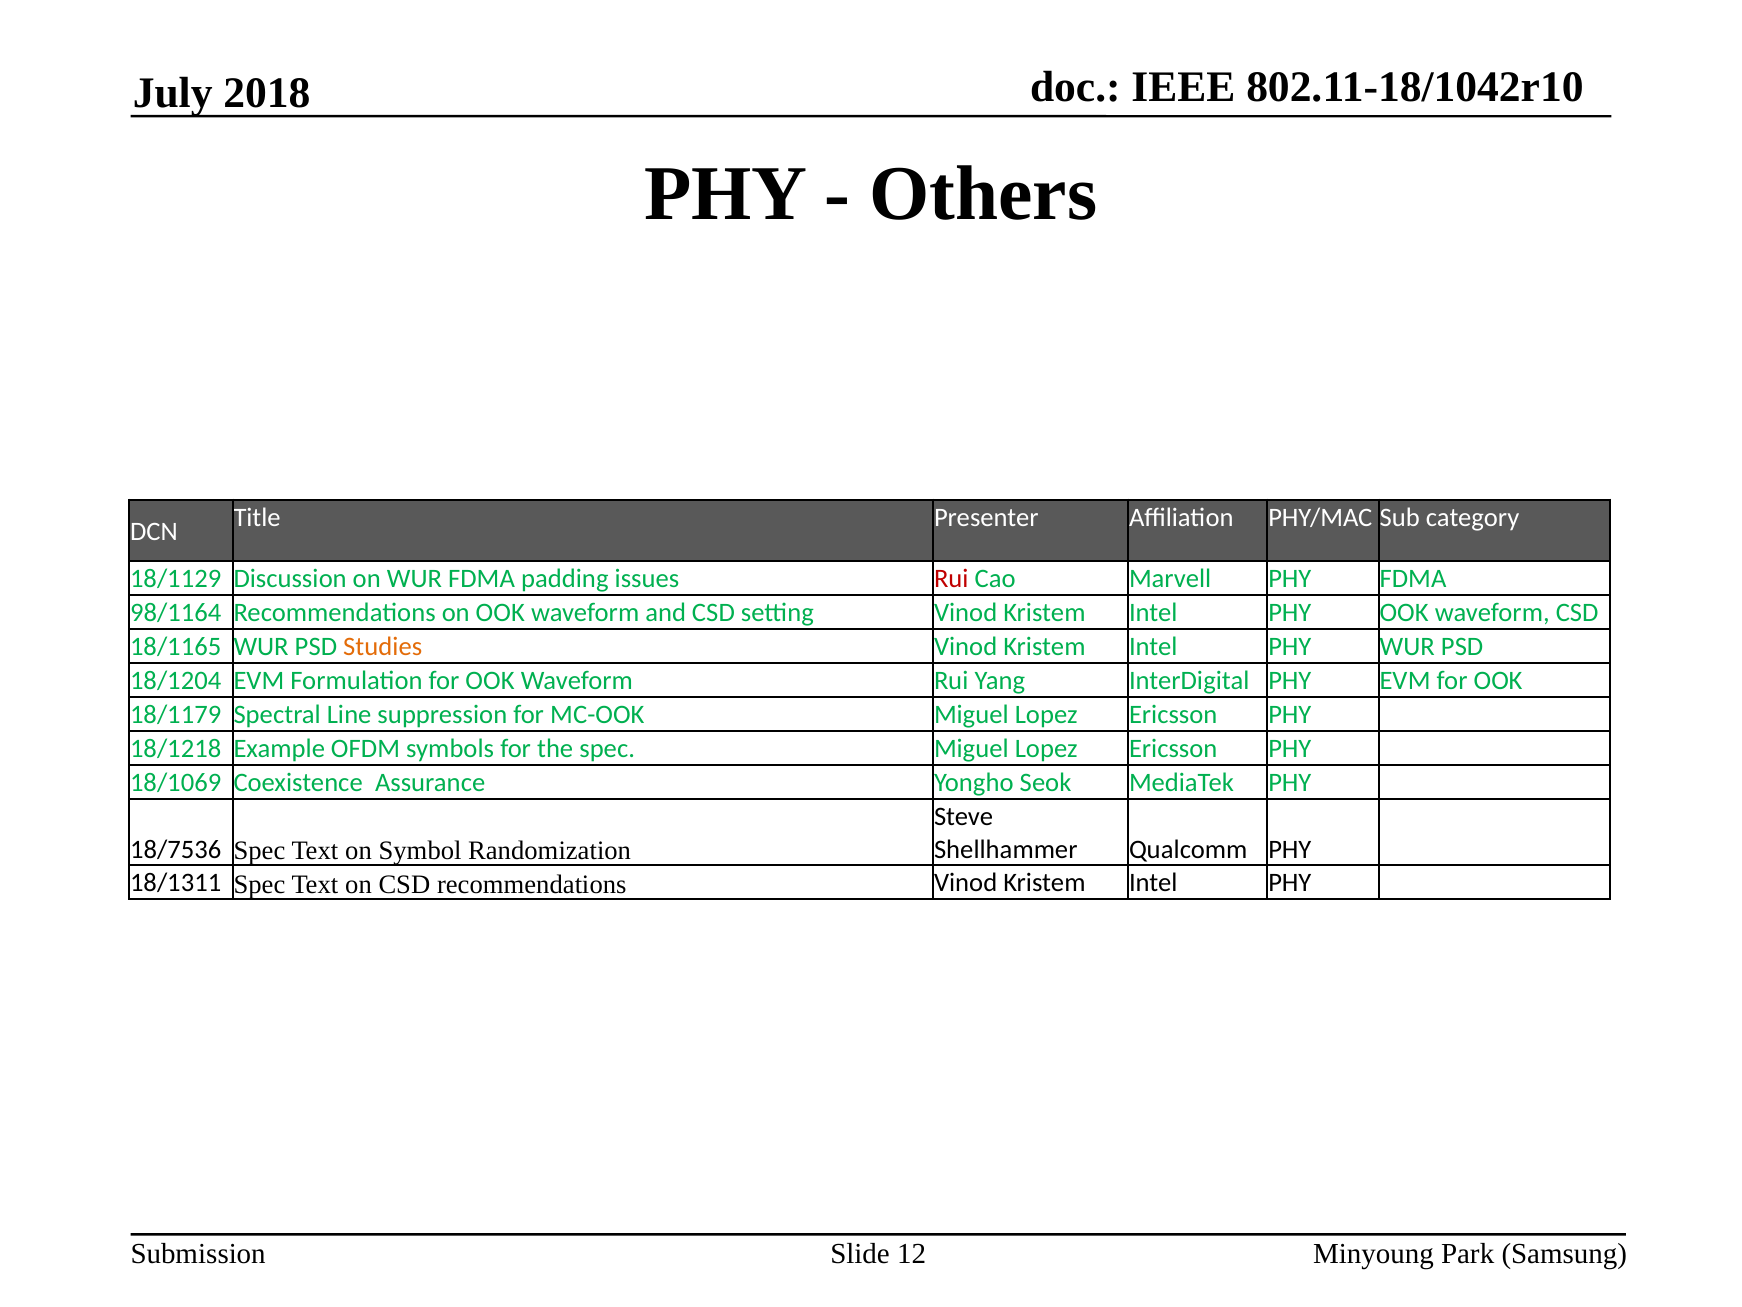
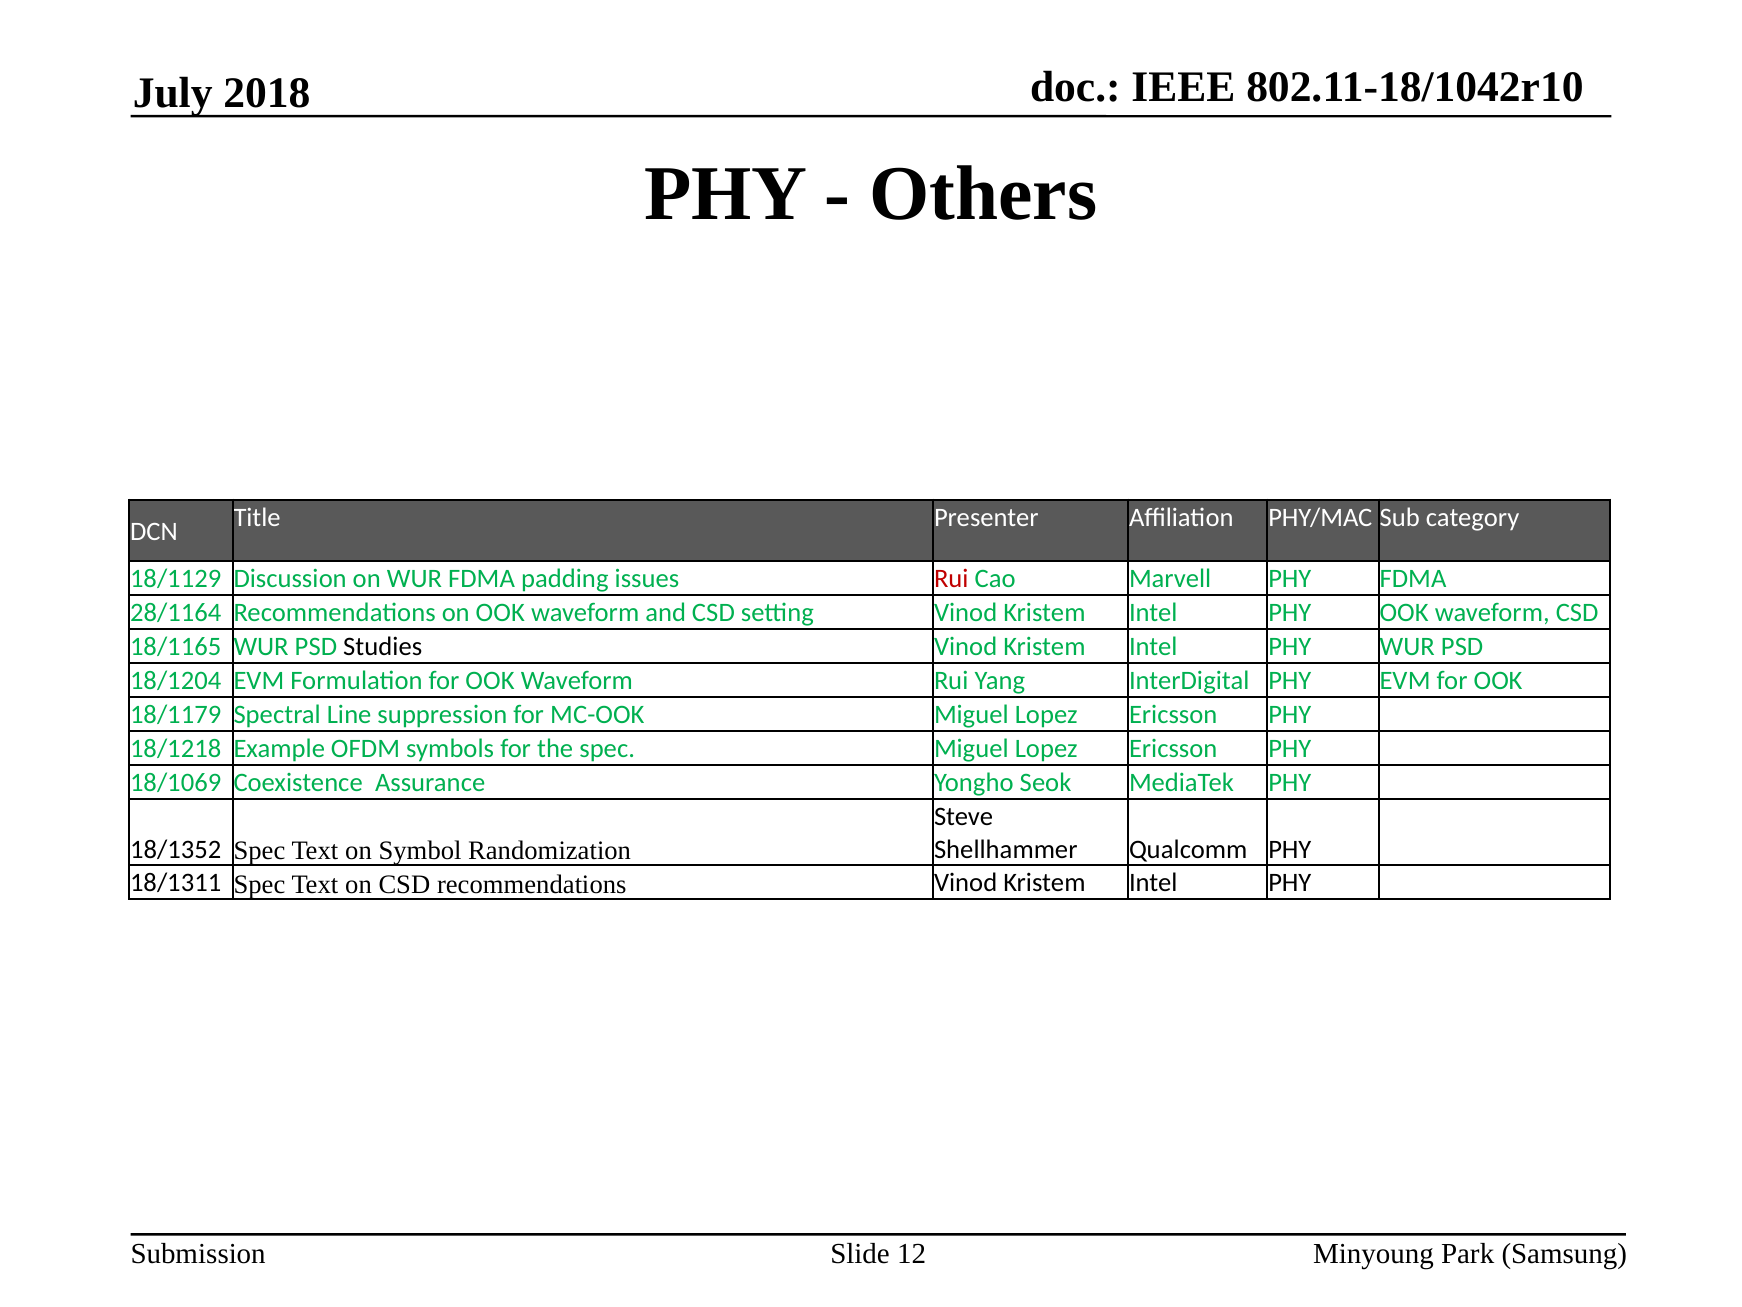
98/1164: 98/1164 -> 28/1164
Studies colour: orange -> black
18/7536: 18/7536 -> 18/1352
